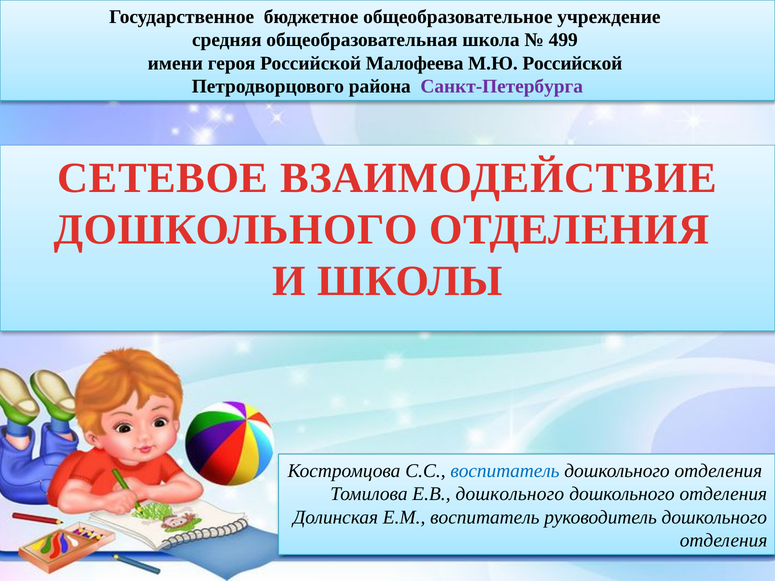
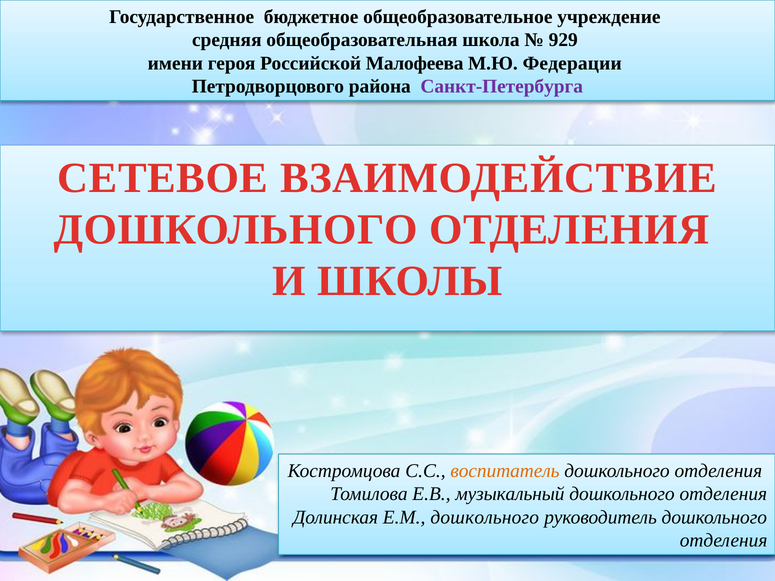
499: 499 -> 929
М.Ю Российской: Российской -> Федерации
воспитатель at (505, 471) colour: blue -> orange
Е.В дошкольного: дошкольного -> музыкальный
Е.М воспитатель: воспитатель -> дошкольного
